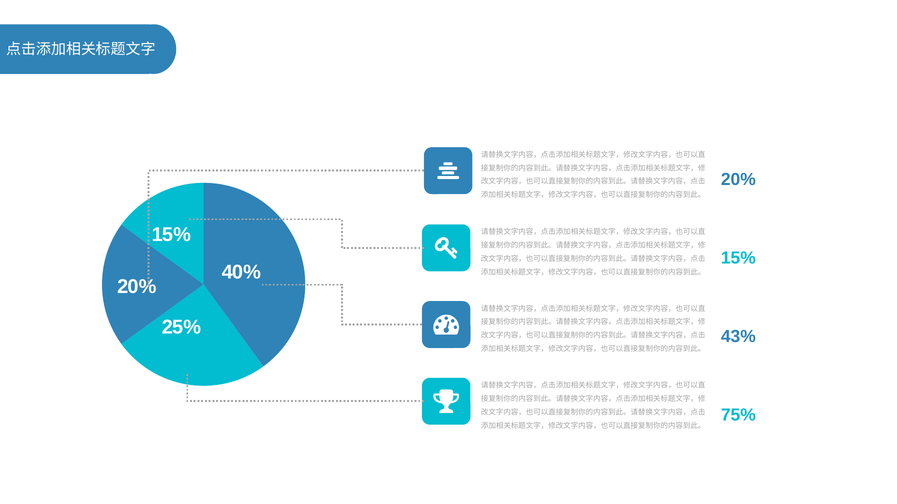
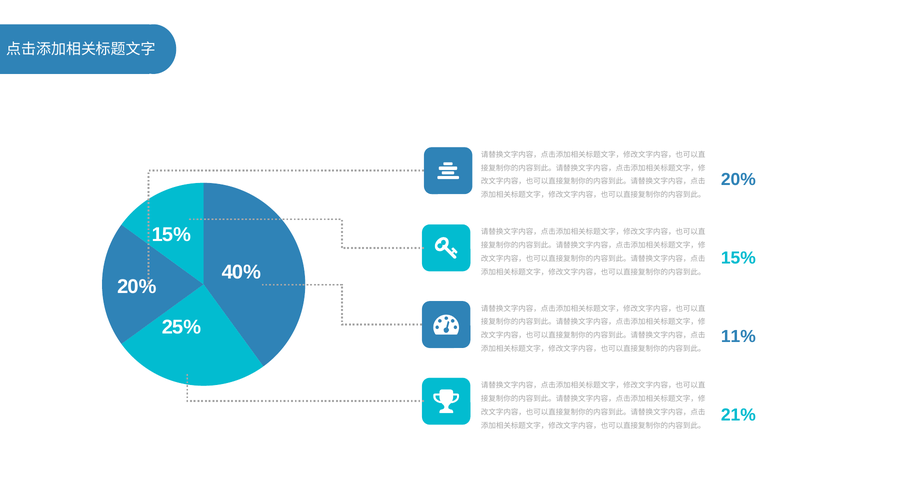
43%: 43% -> 11%
75%: 75% -> 21%
